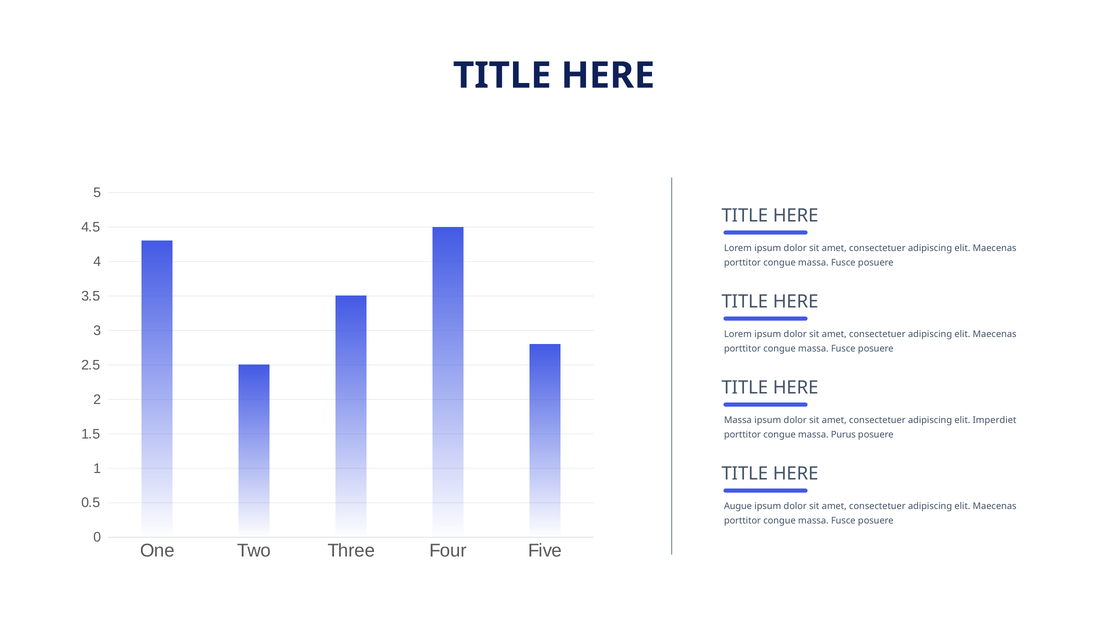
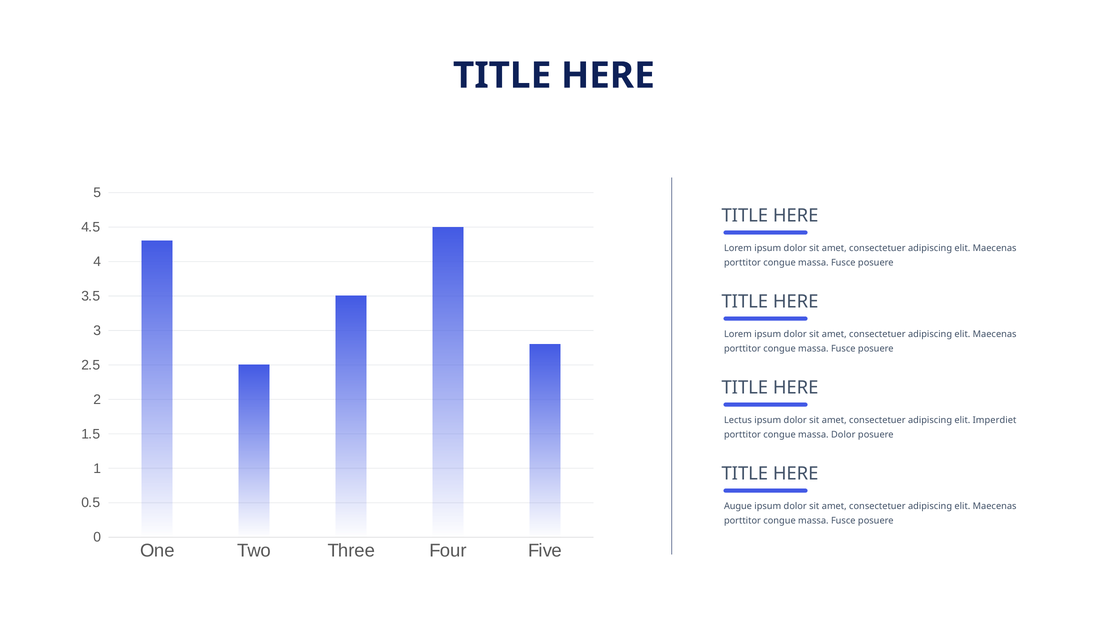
Massa at (738, 421): Massa -> Lectus
massa Purus: Purus -> Dolor
